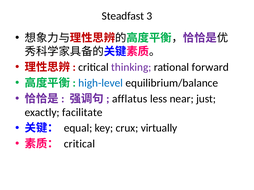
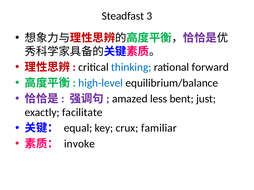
thinking colour: purple -> blue
afflatus: afflatus -> amazed
near: near -> bent
virtually: virtually -> familiar
critical at (79, 144): critical -> invoke
